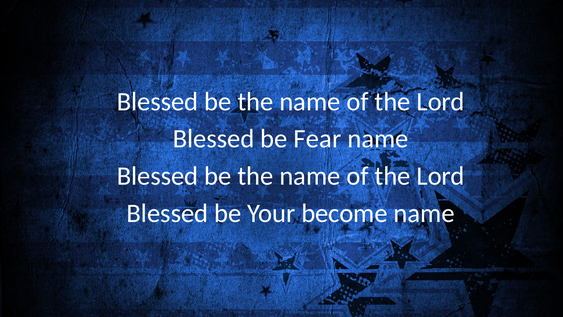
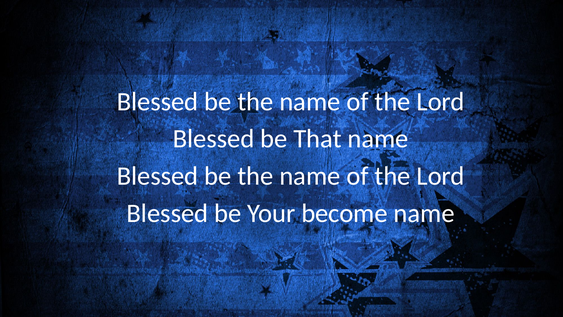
Fear: Fear -> That
